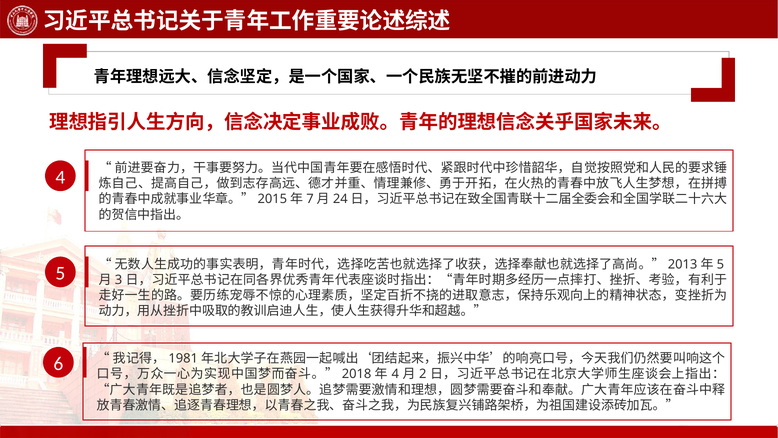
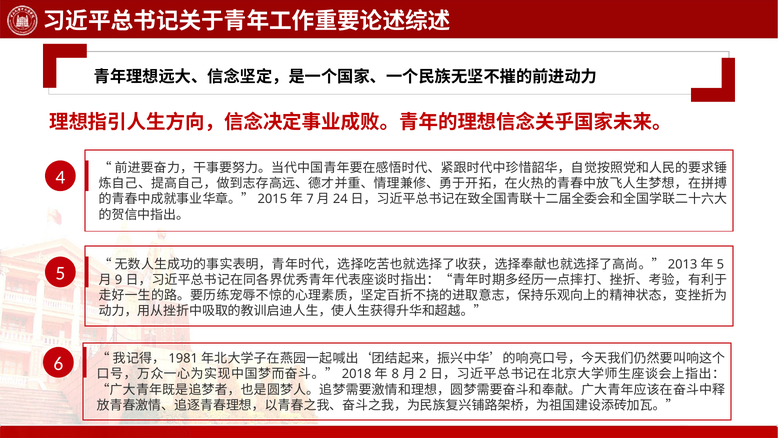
3: 3 -> 9
4 at (395, 374): 4 -> 8
